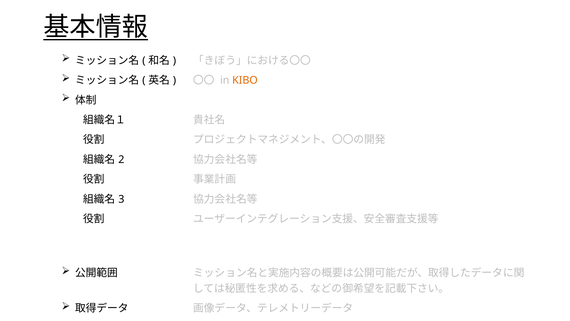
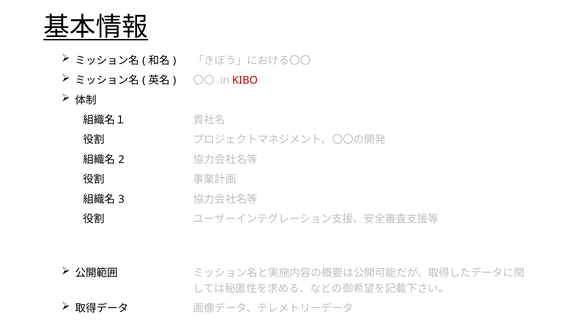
KIBO colour: orange -> red
